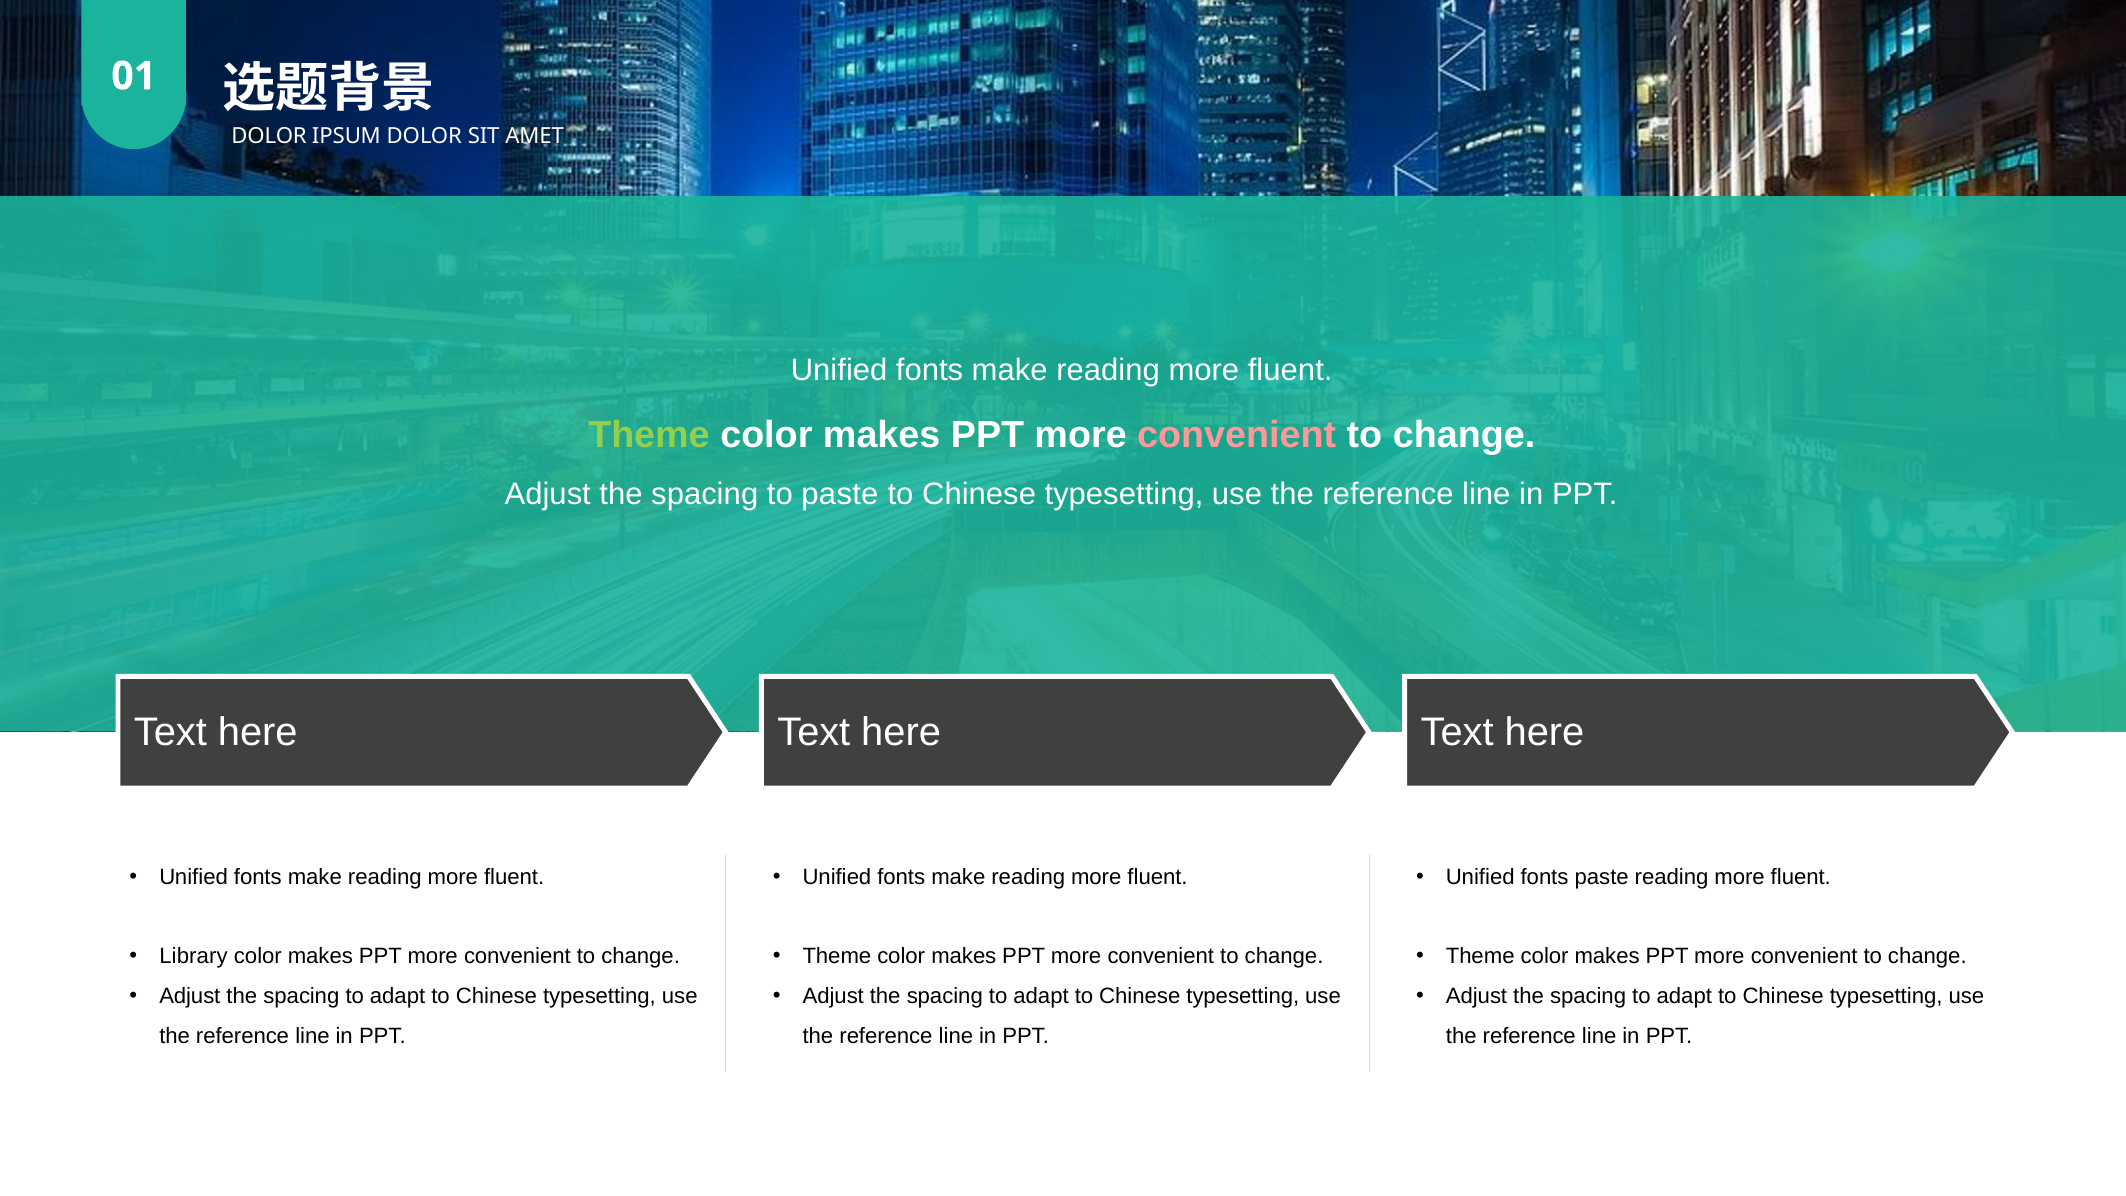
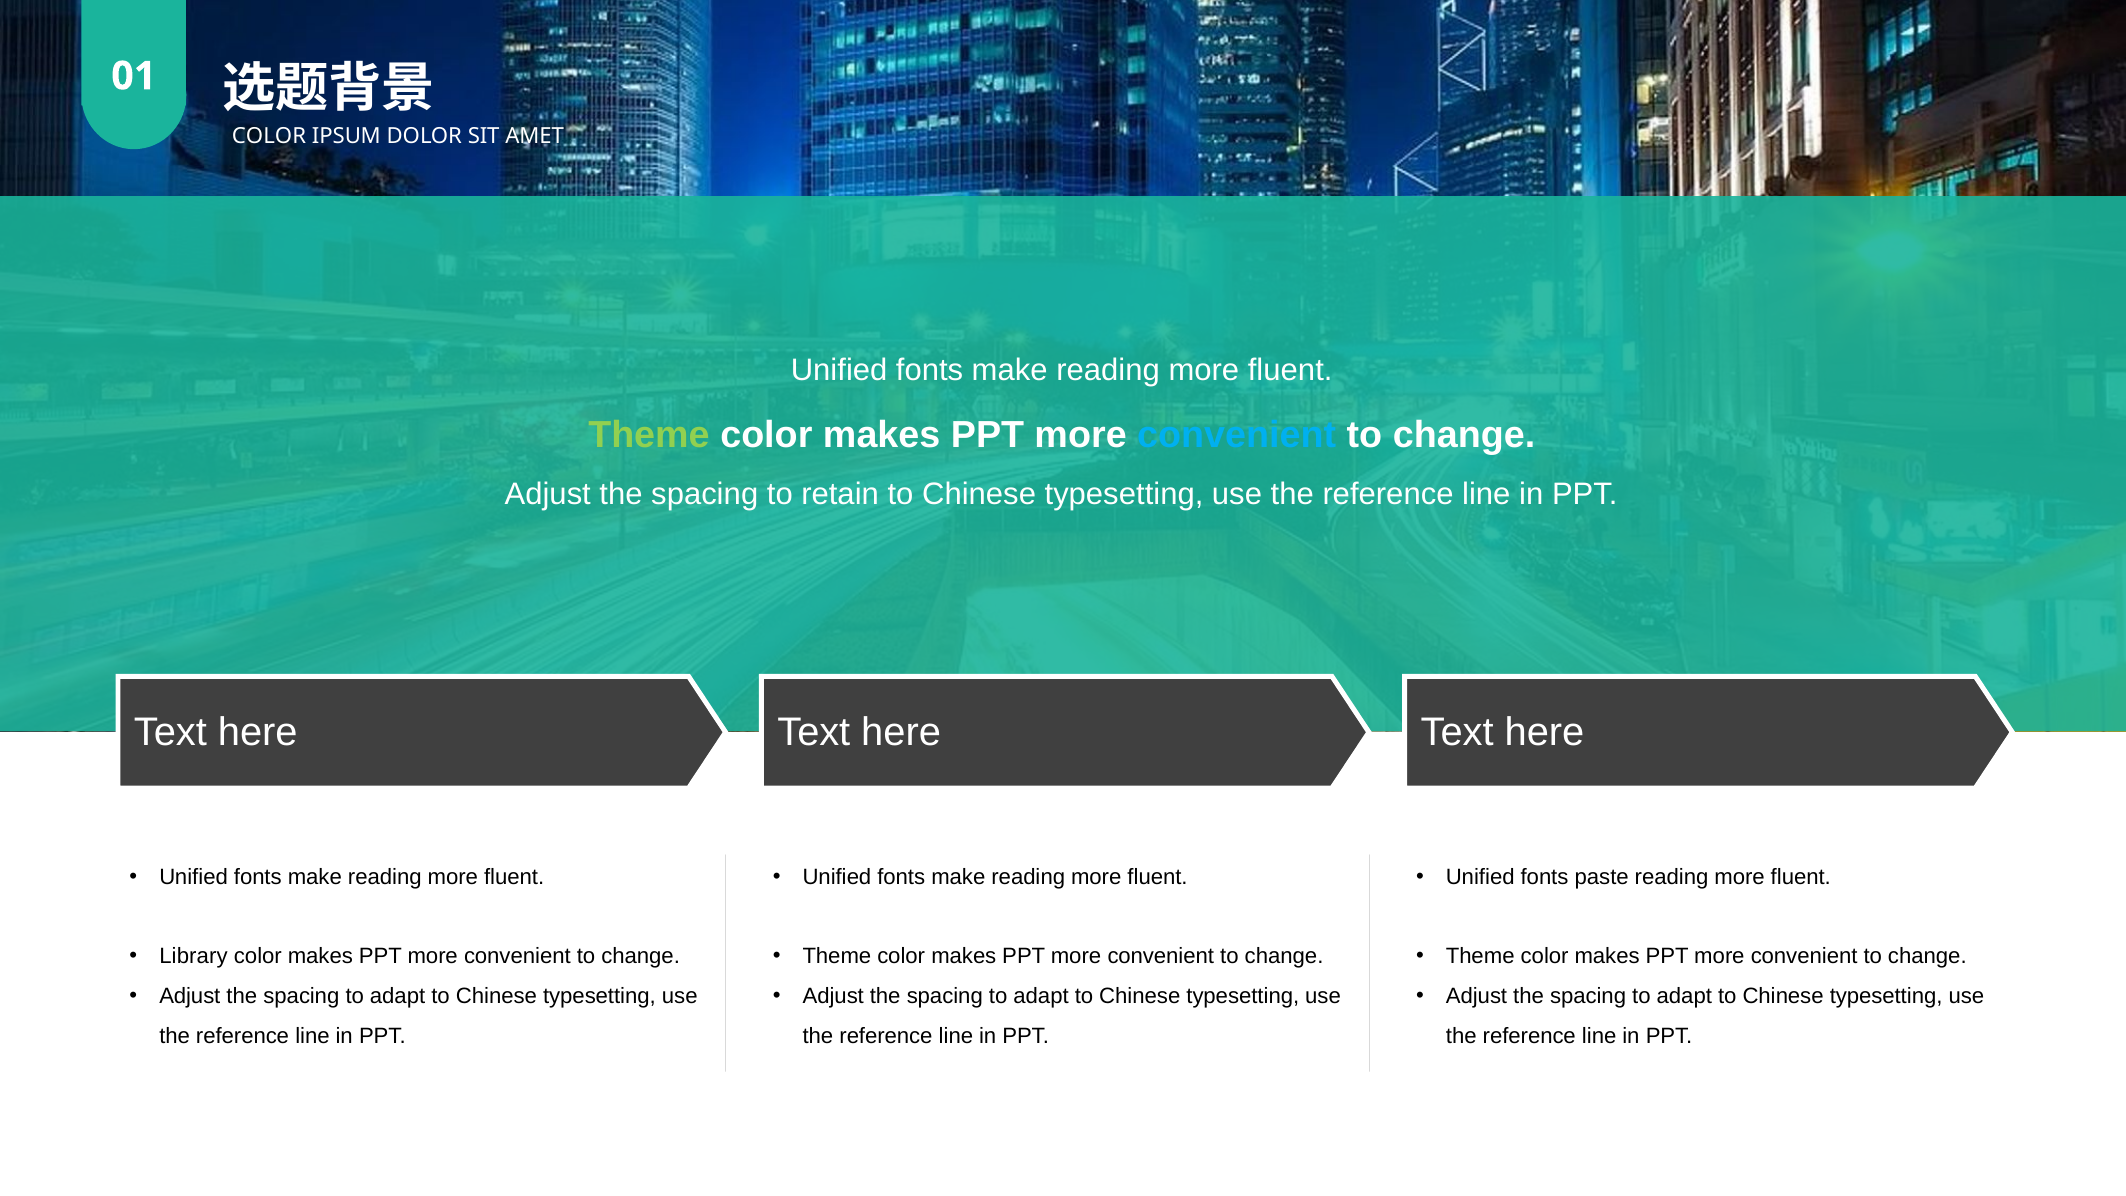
DOLOR at (269, 136): DOLOR -> COLOR
convenient at (1237, 435) colour: pink -> light blue
to paste: paste -> retain
